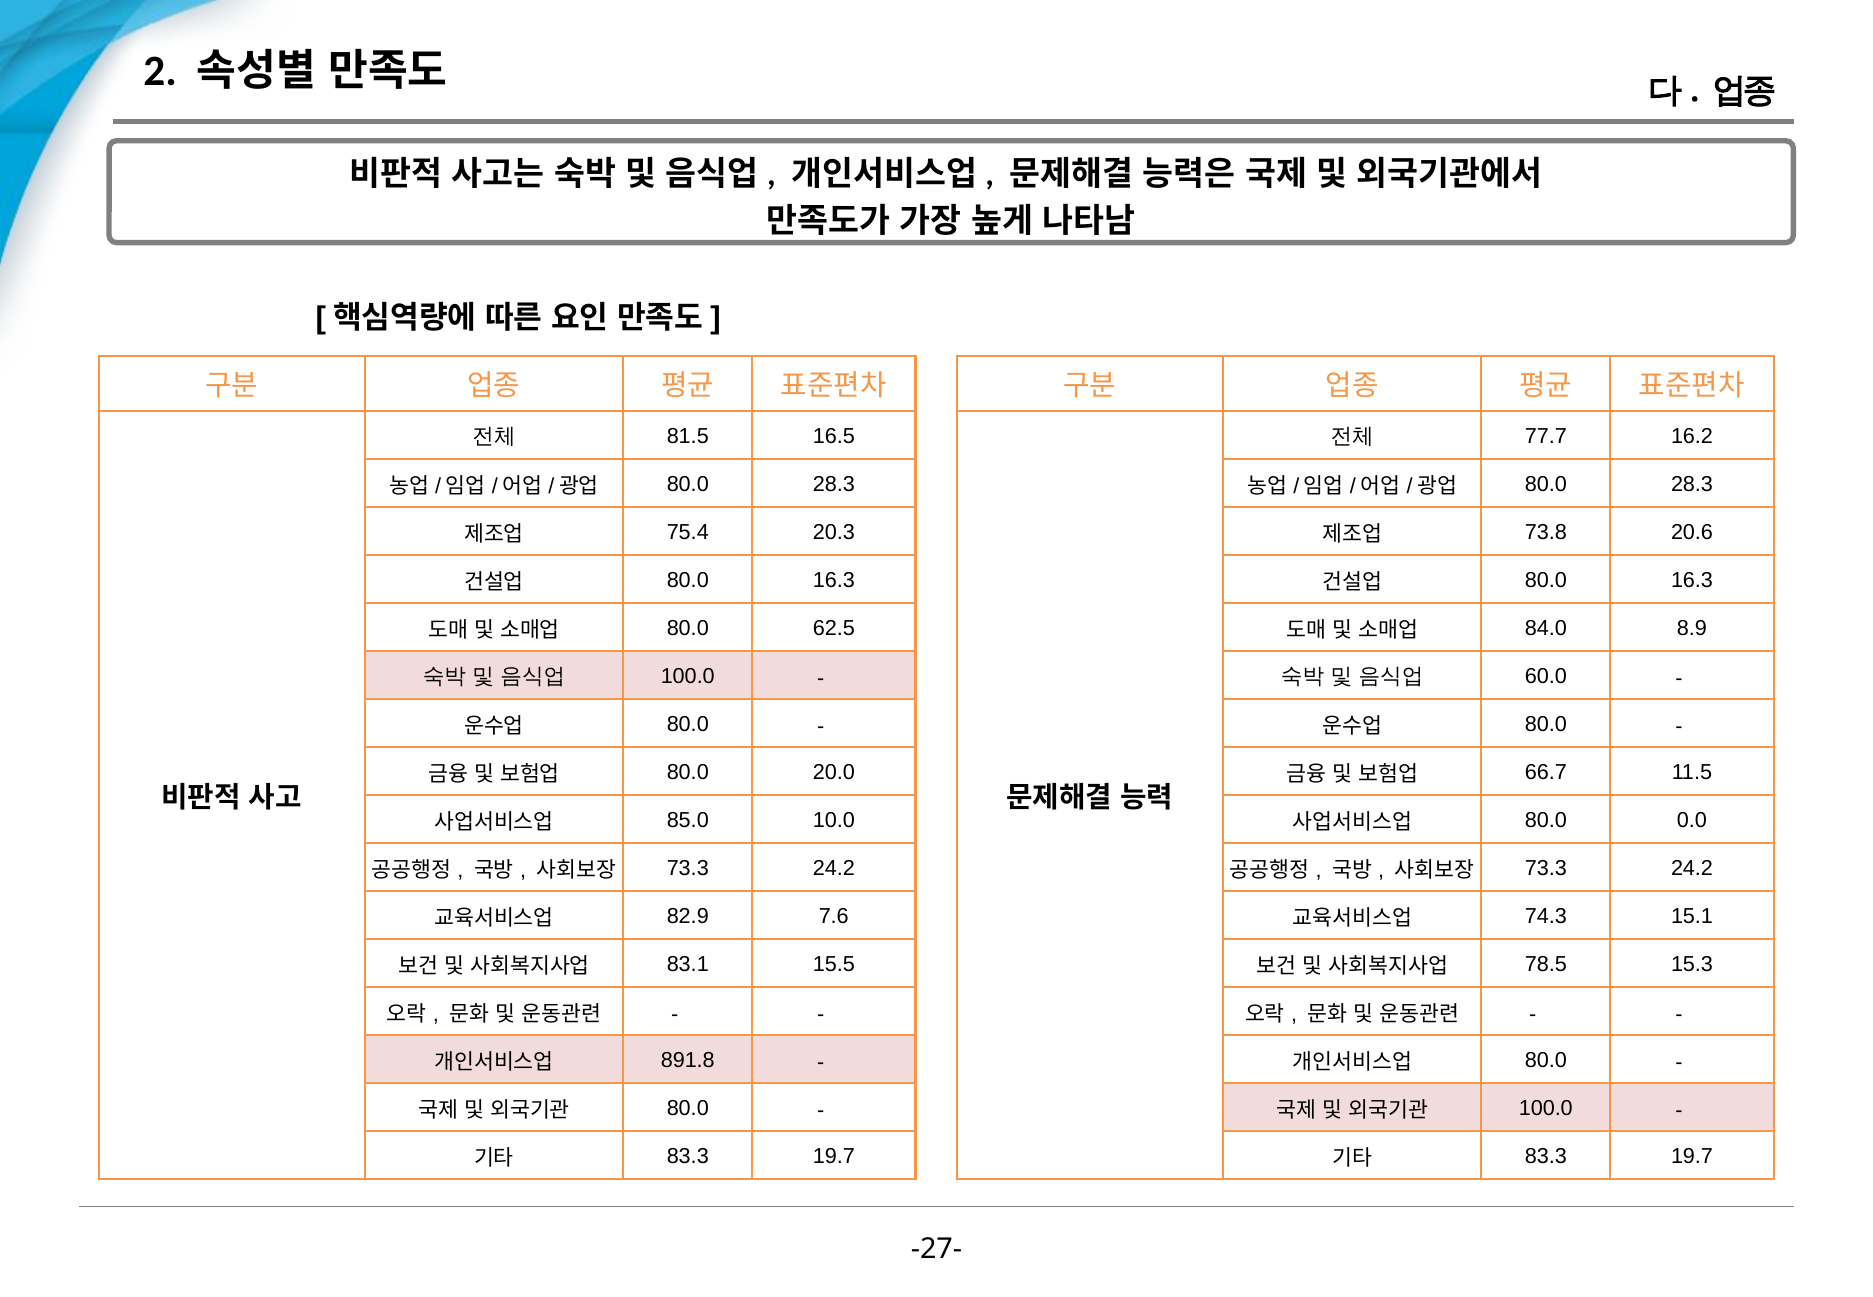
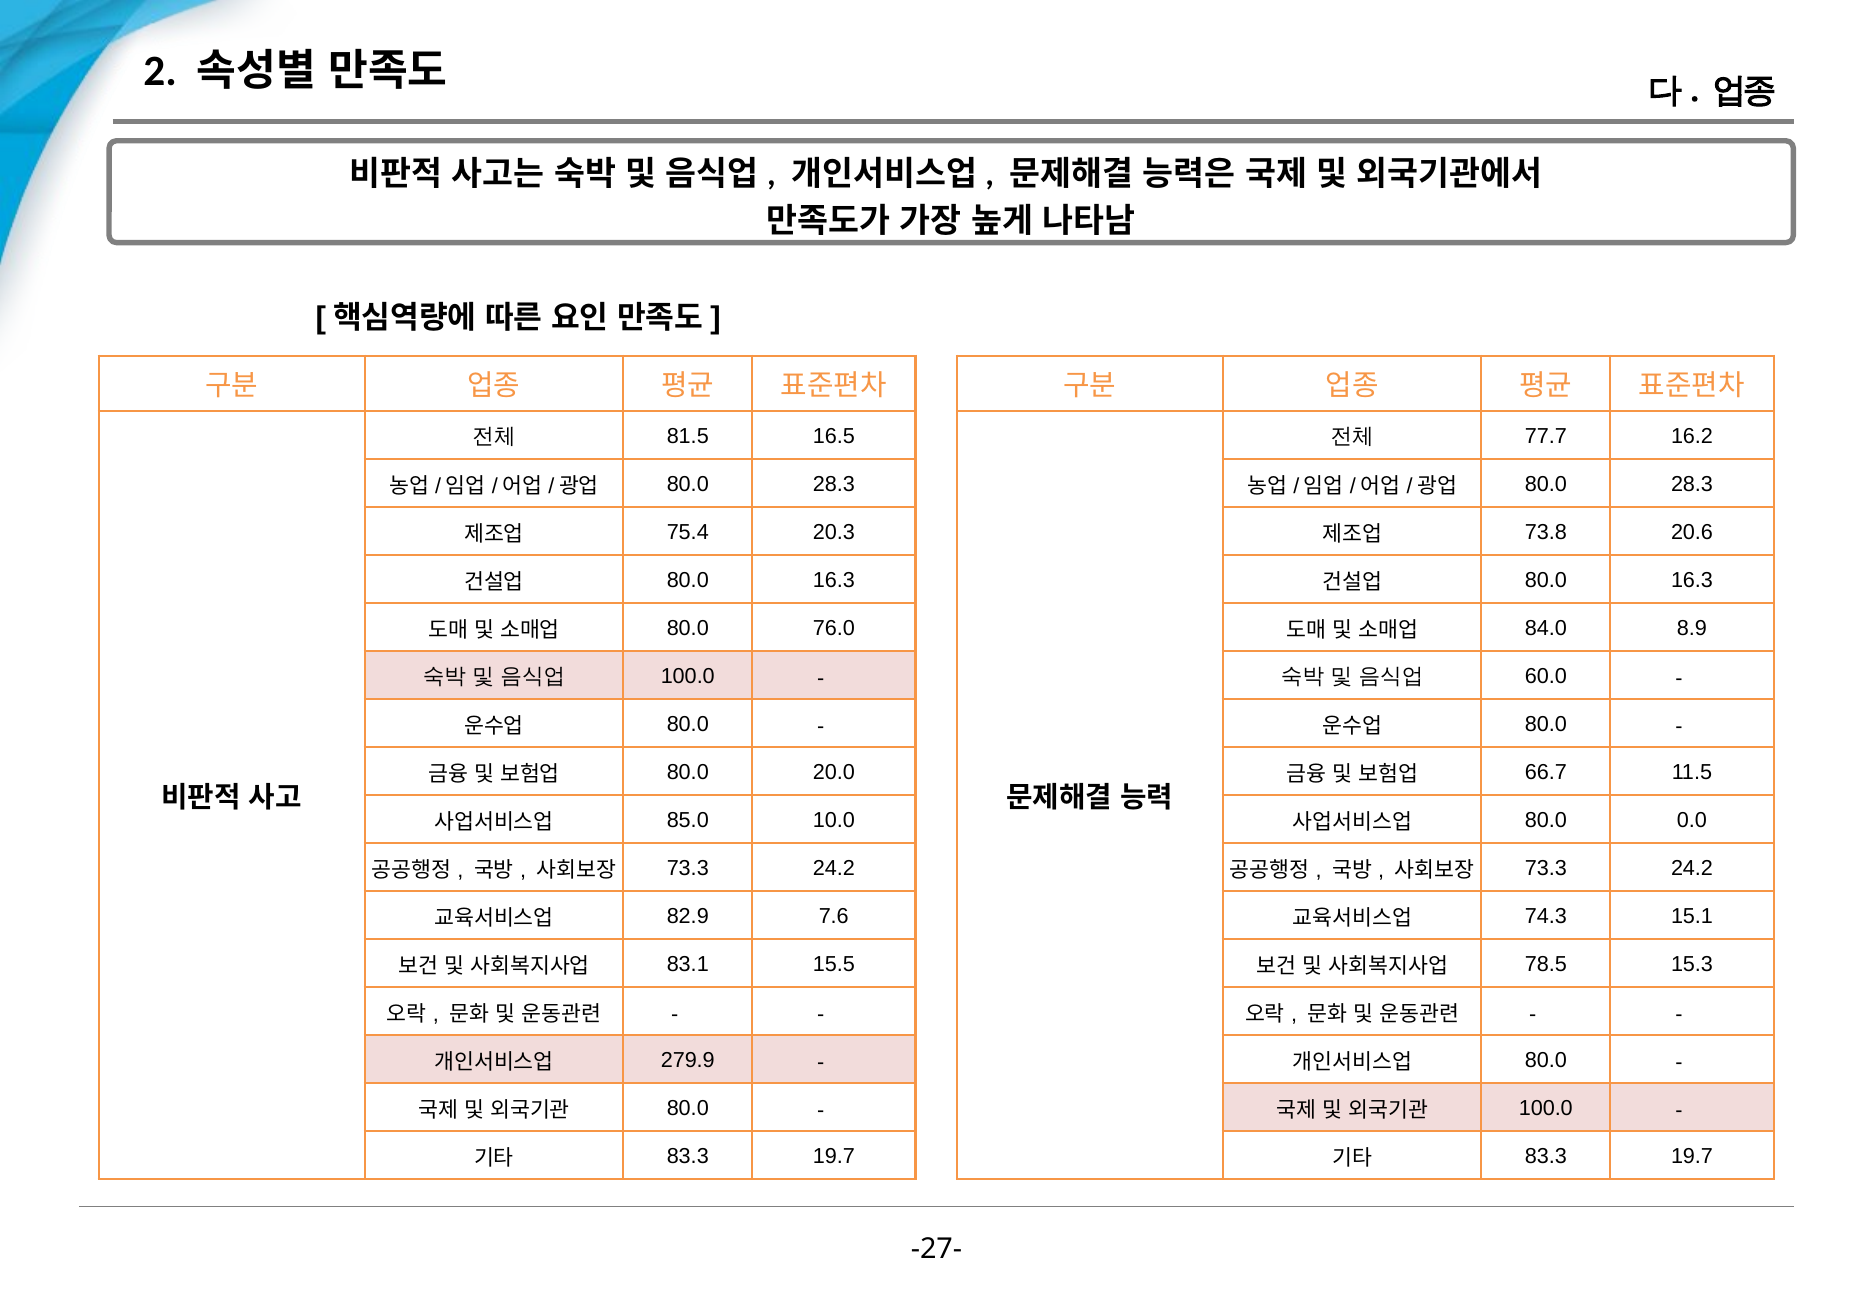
62.5: 62.5 -> 76.0
891.8: 891.8 -> 279.9
